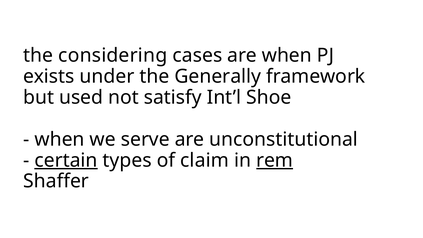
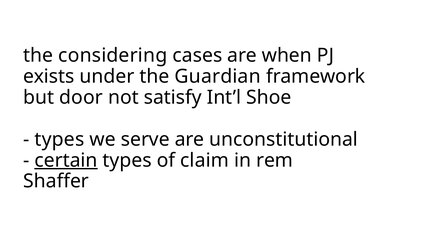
Generally: Generally -> Guardian
used: used -> door
when at (60, 139): when -> types
rem underline: present -> none
